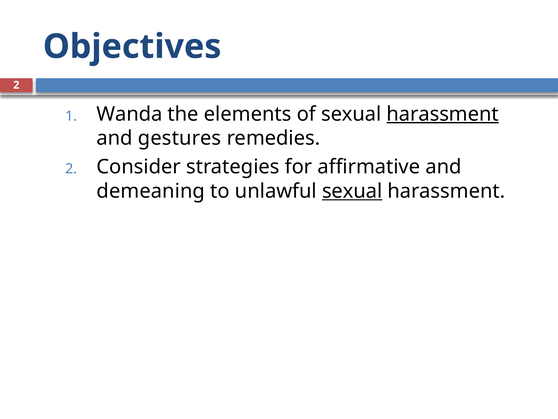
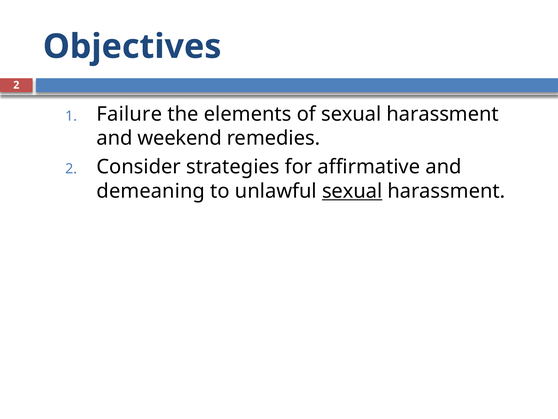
Wanda: Wanda -> Failure
harassment at (443, 114) underline: present -> none
gestures: gestures -> weekend
